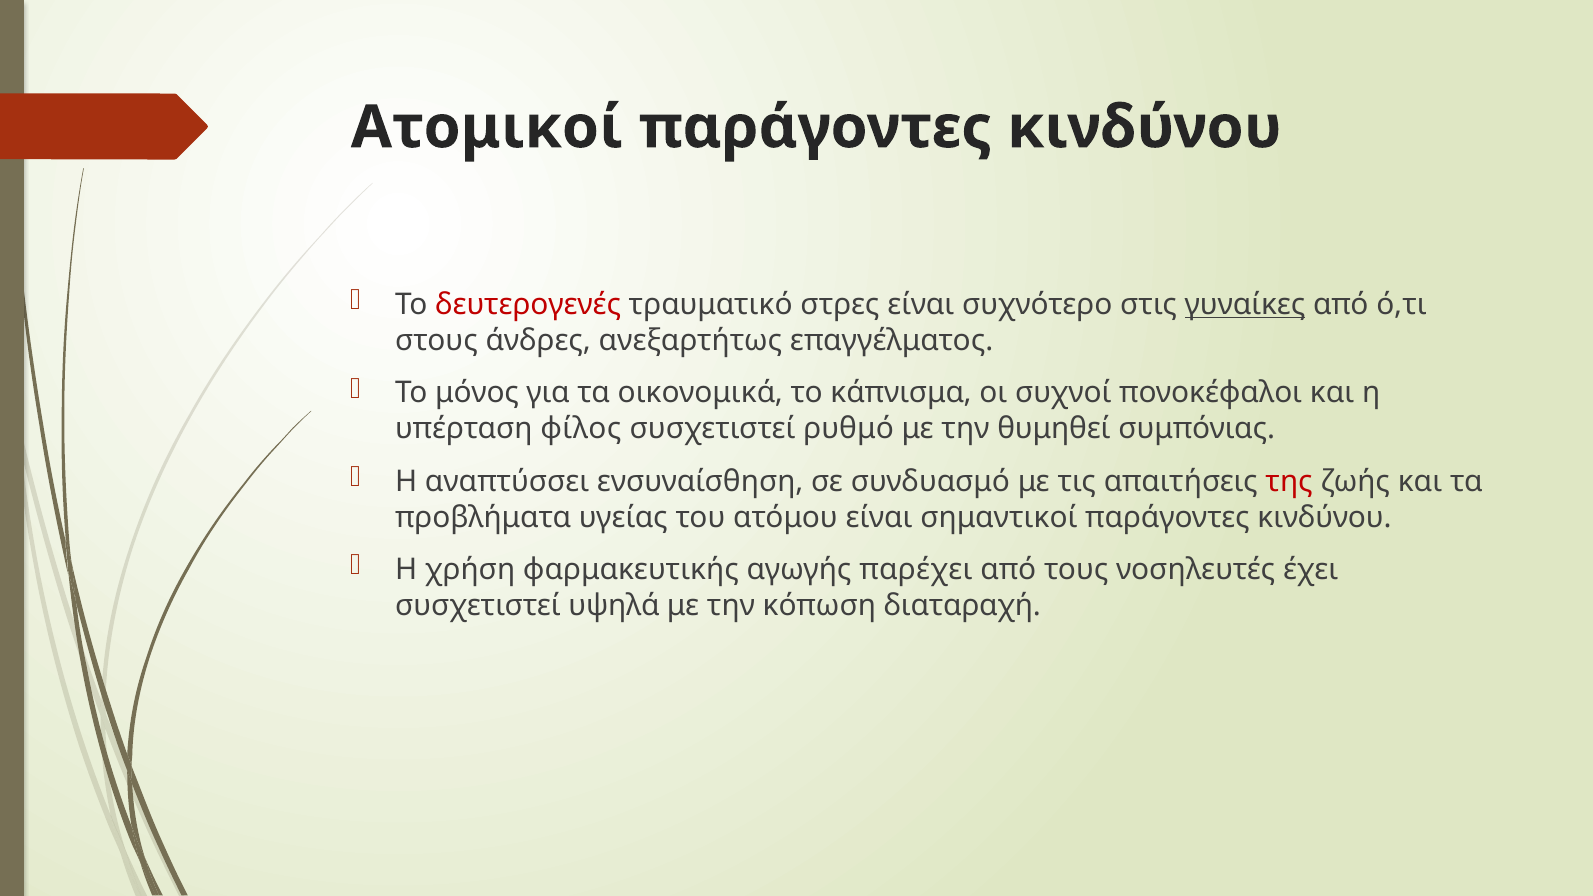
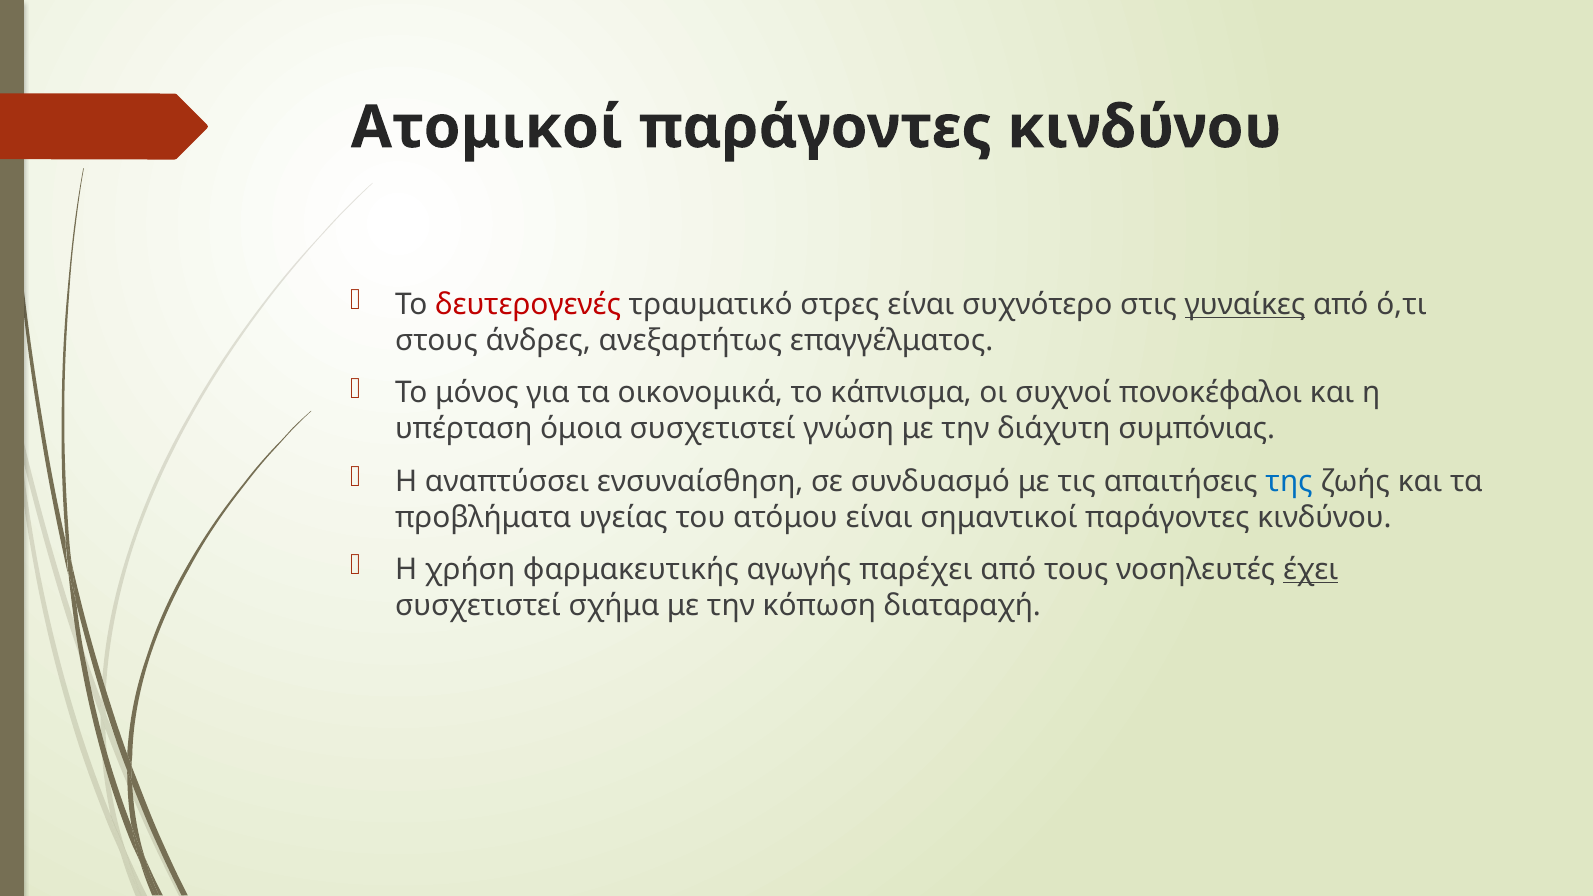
φίλος: φίλος -> όμοια
ρυθμό: ρυθμό -> γνώση
θυμηθεί: θυμηθεί -> διάχυτη
της colour: red -> blue
έχει underline: none -> present
υψηλά: υψηλά -> σχήμα
